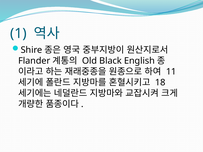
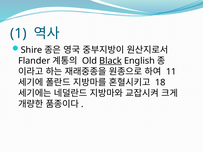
Black underline: none -> present
